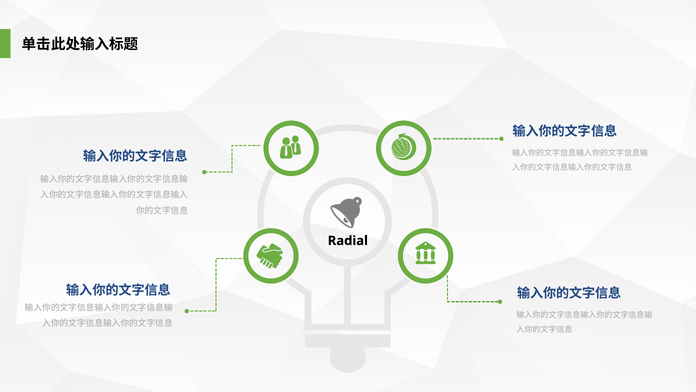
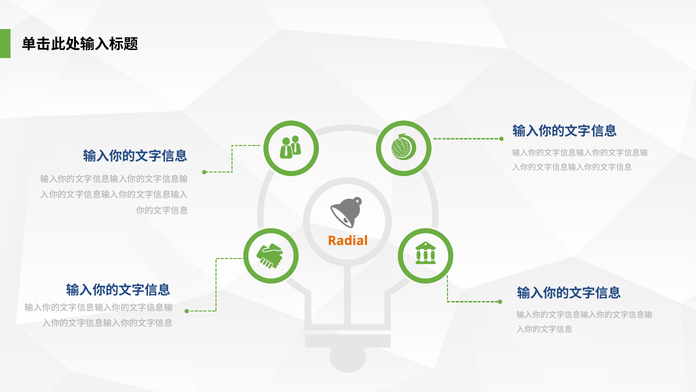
Radial colour: black -> orange
